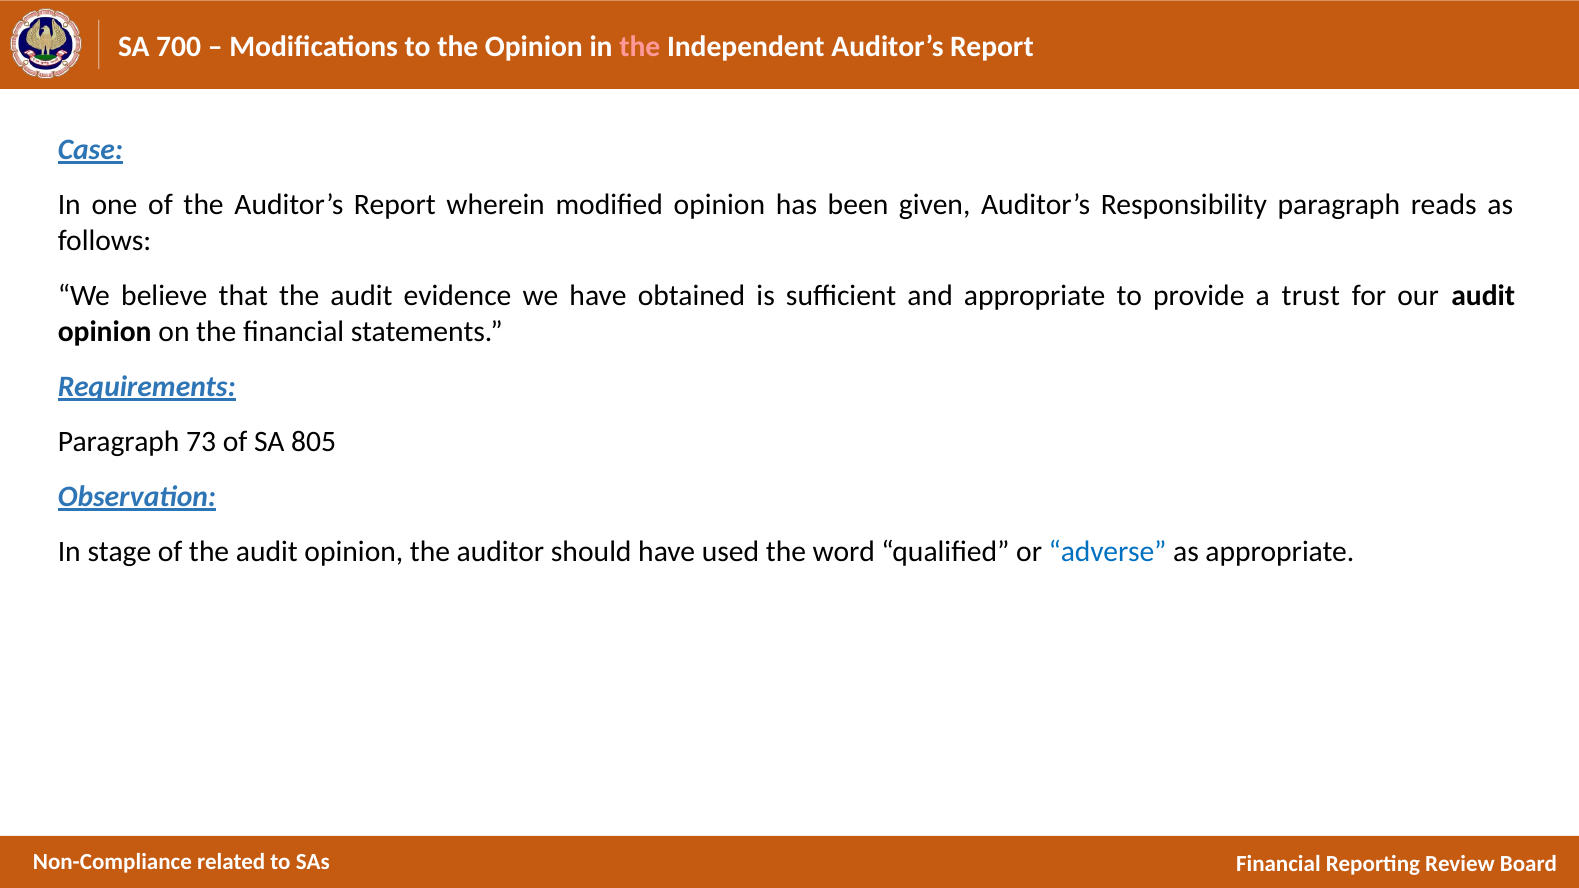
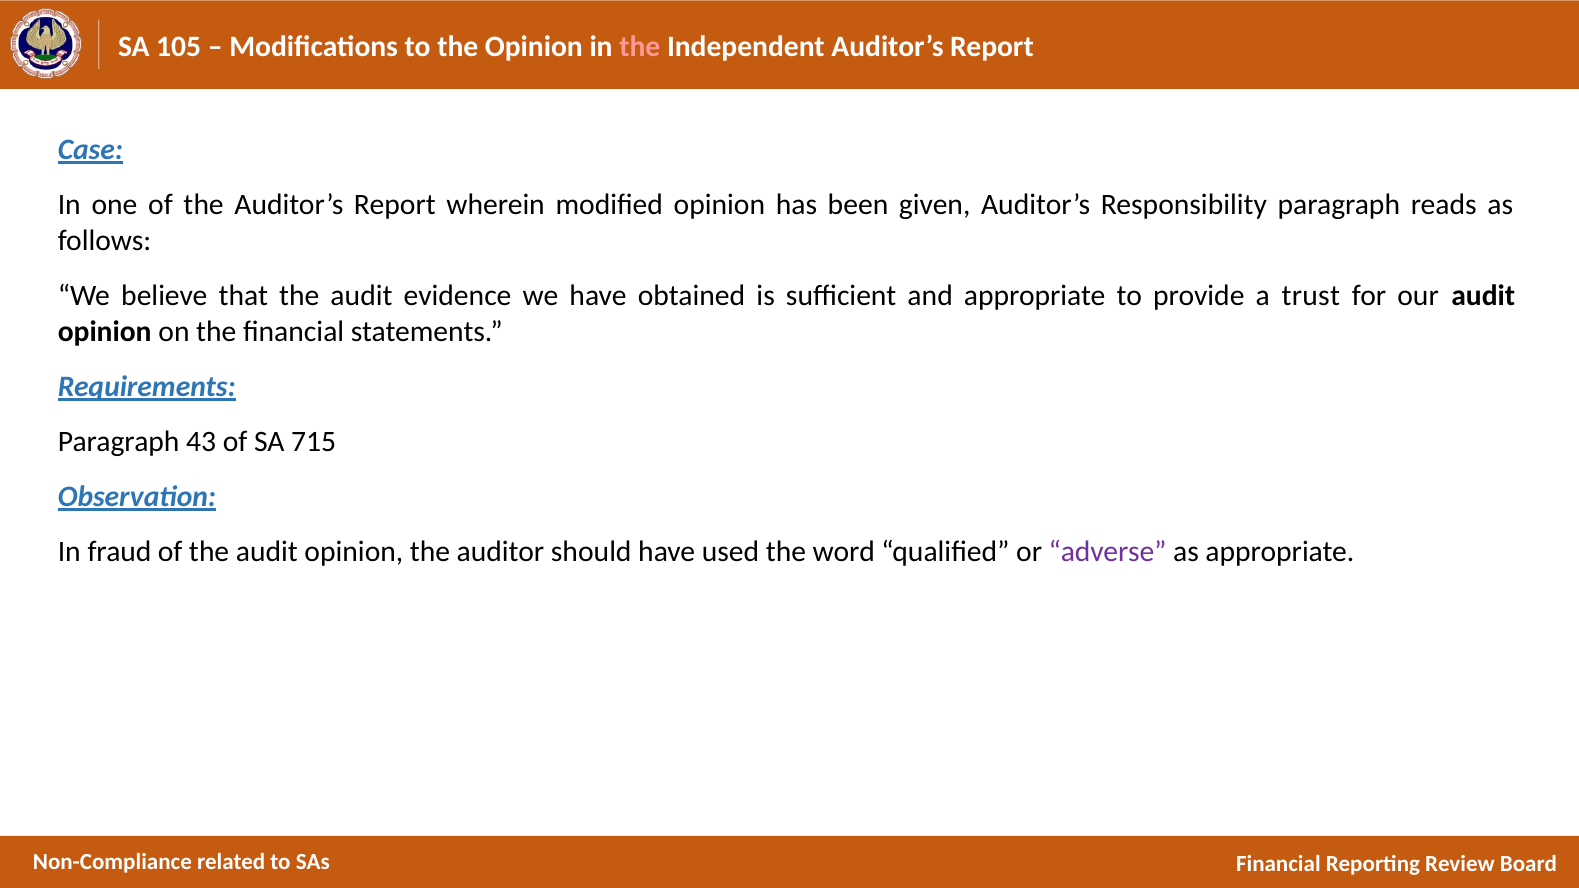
700: 700 -> 105
73: 73 -> 43
805: 805 -> 715
stage: stage -> fraud
adverse colour: blue -> purple
